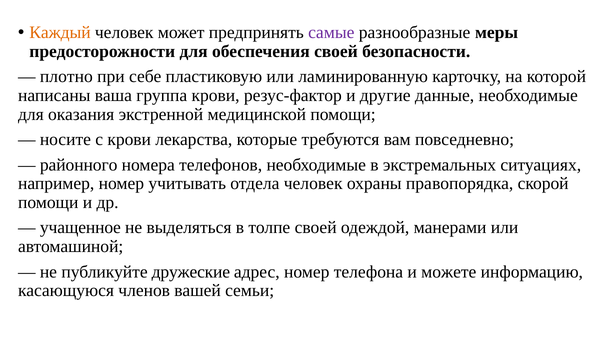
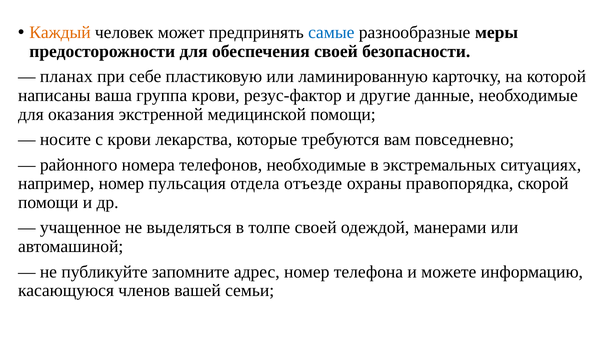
самые colour: purple -> blue
плотно: плотно -> планах
учитывать: учитывать -> пульсация
отдела человек: человек -> отъезде
дружеские: дружеские -> запомните
